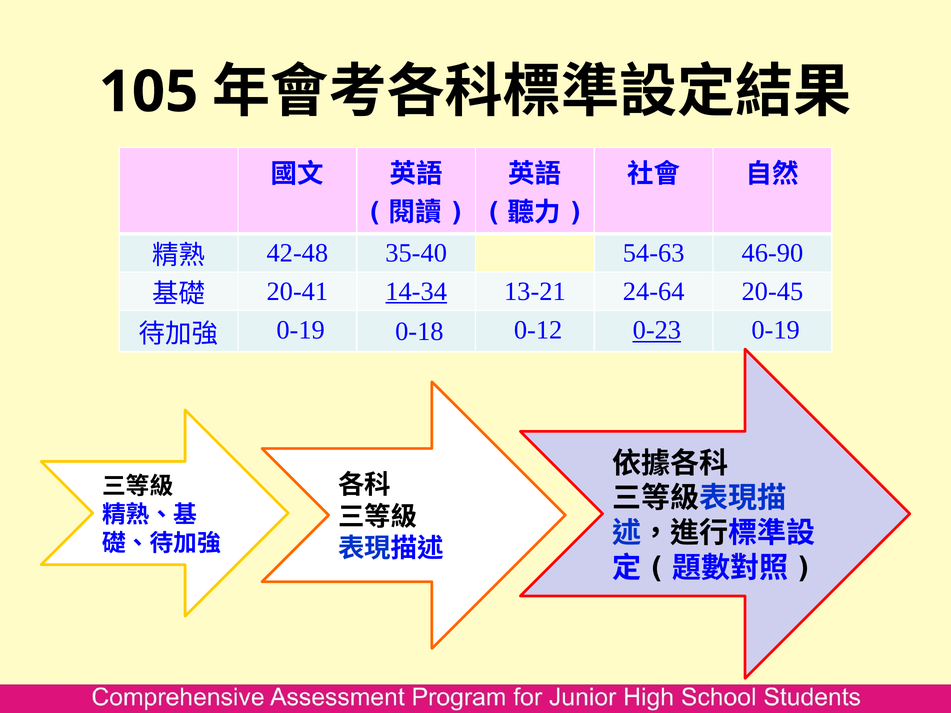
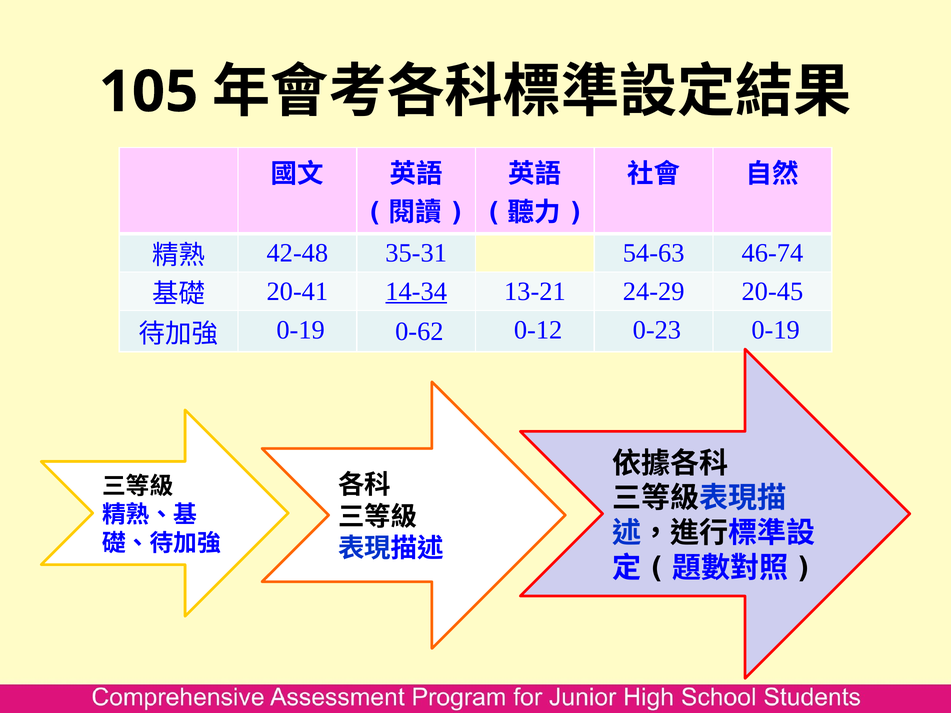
35-40: 35-40 -> 35-31
46-90: 46-90 -> 46-74
24-64: 24-64 -> 24-29
0-18: 0-18 -> 0-62
0-23 underline: present -> none
